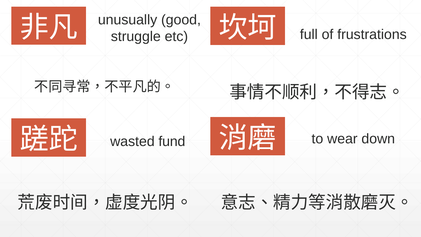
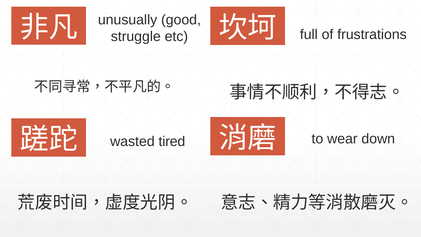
fund: fund -> tired
